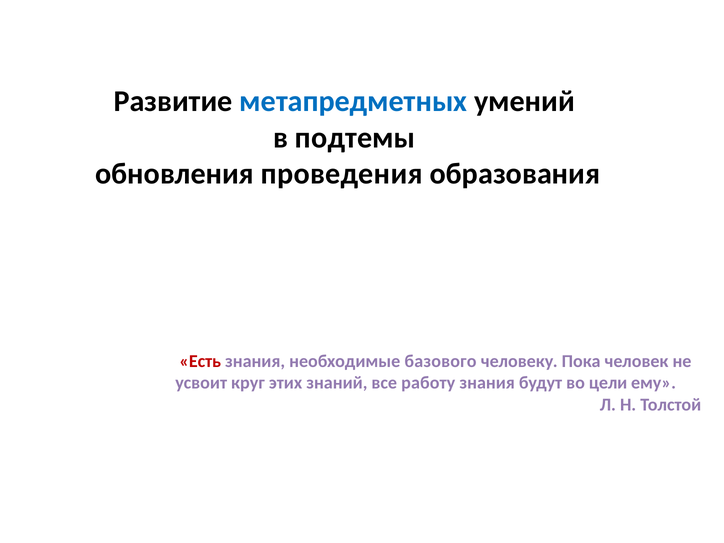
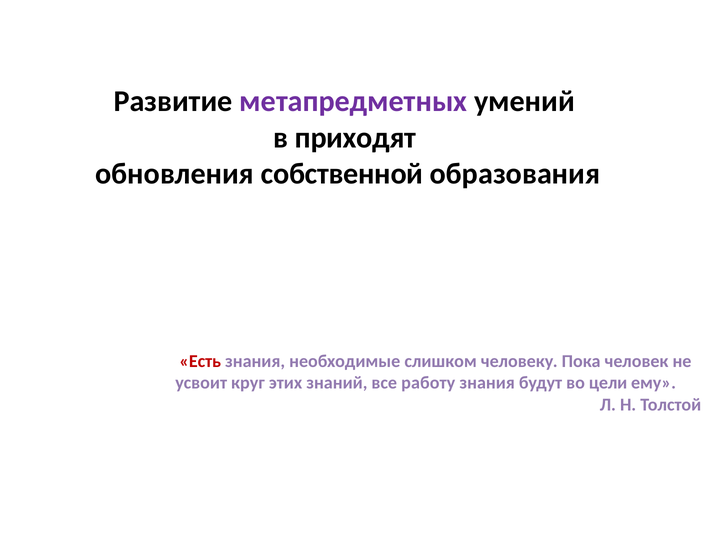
метапредметных colour: blue -> purple
подтемы: подтемы -> приходят
проведения: проведения -> собственной
базового: базового -> слишком
